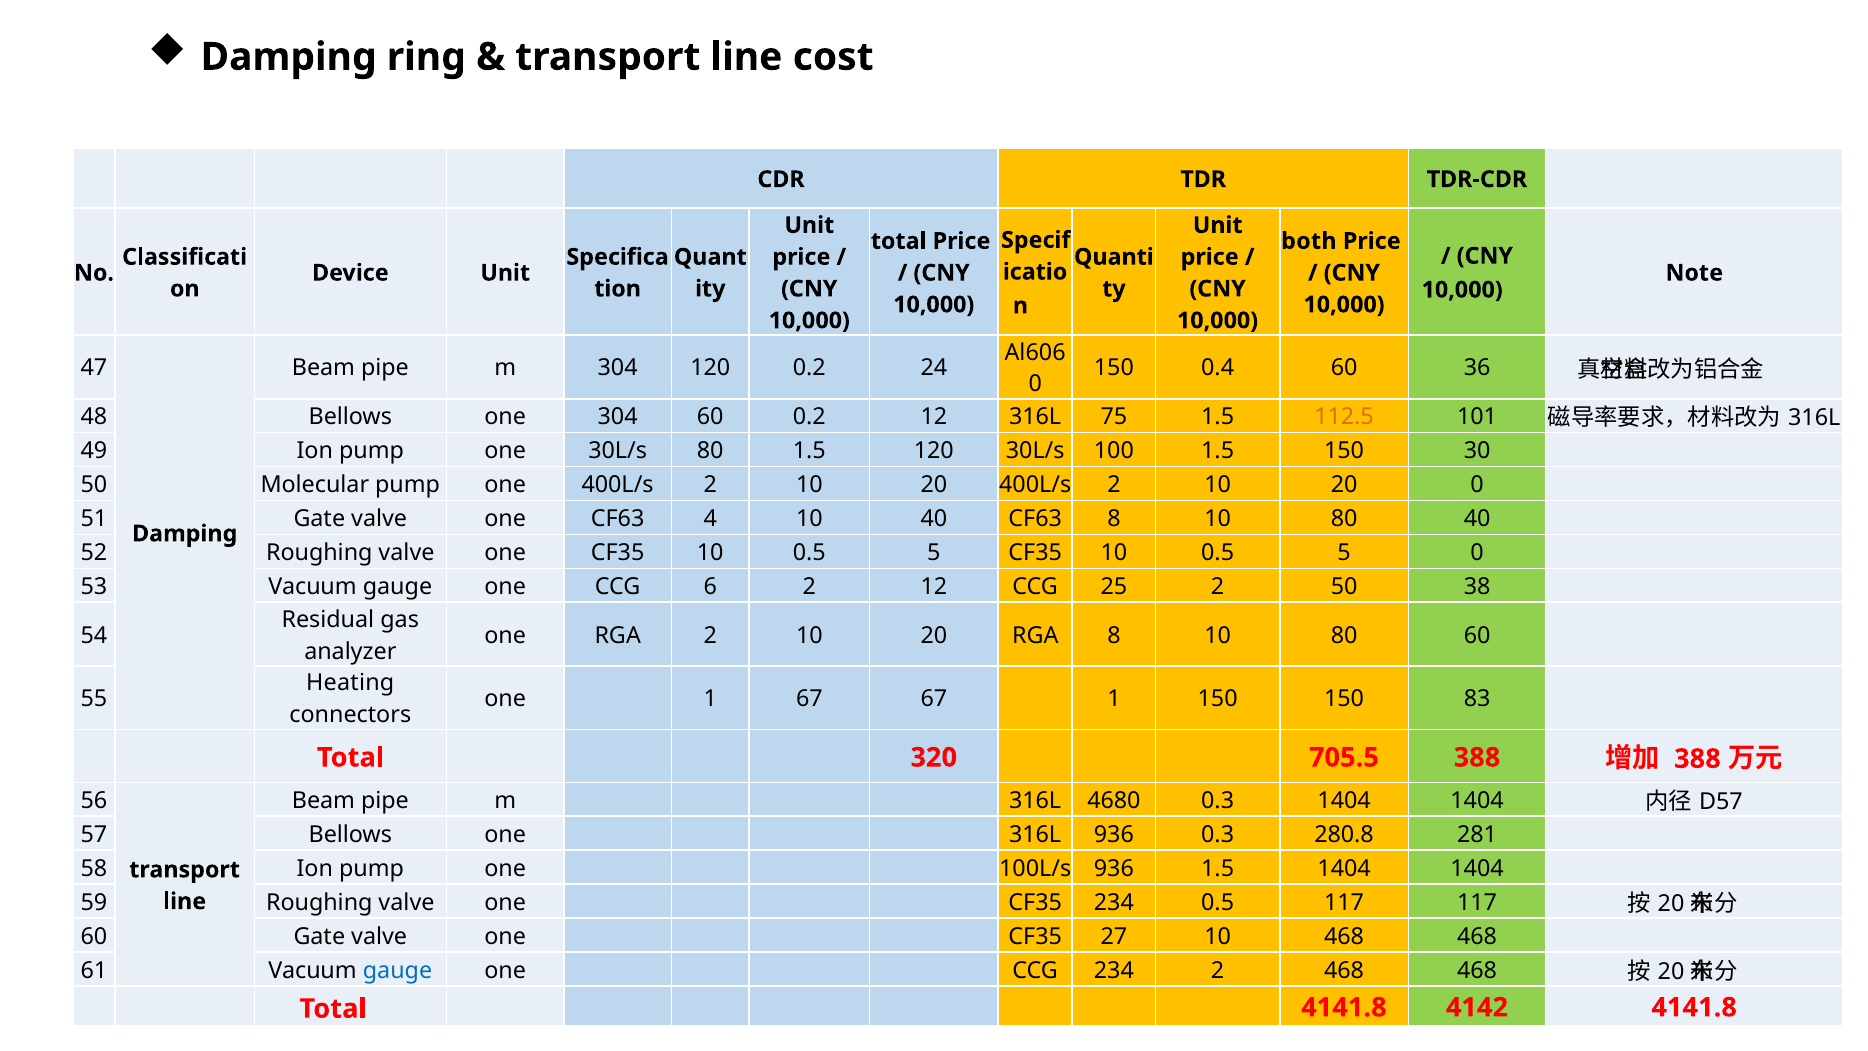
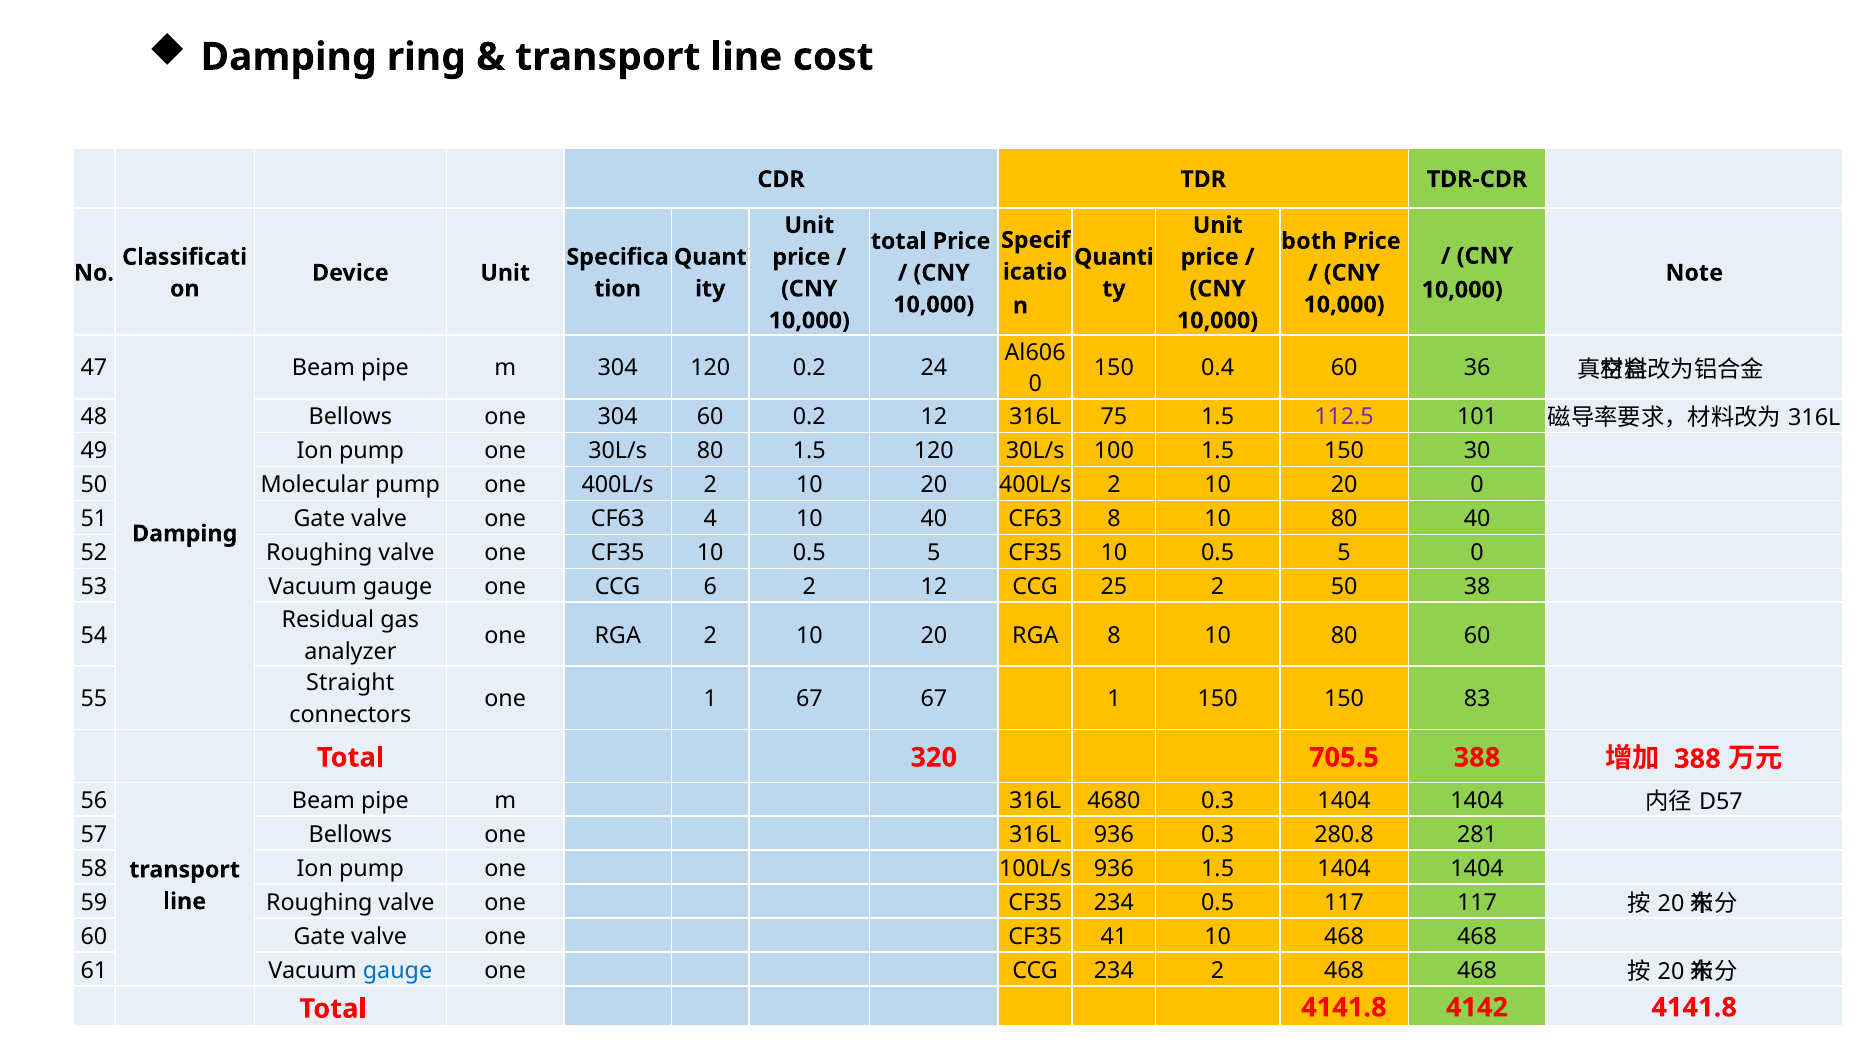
112.5 colour: orange -> purple
Heating: Heating -> Straight
27: 27 -> 41
